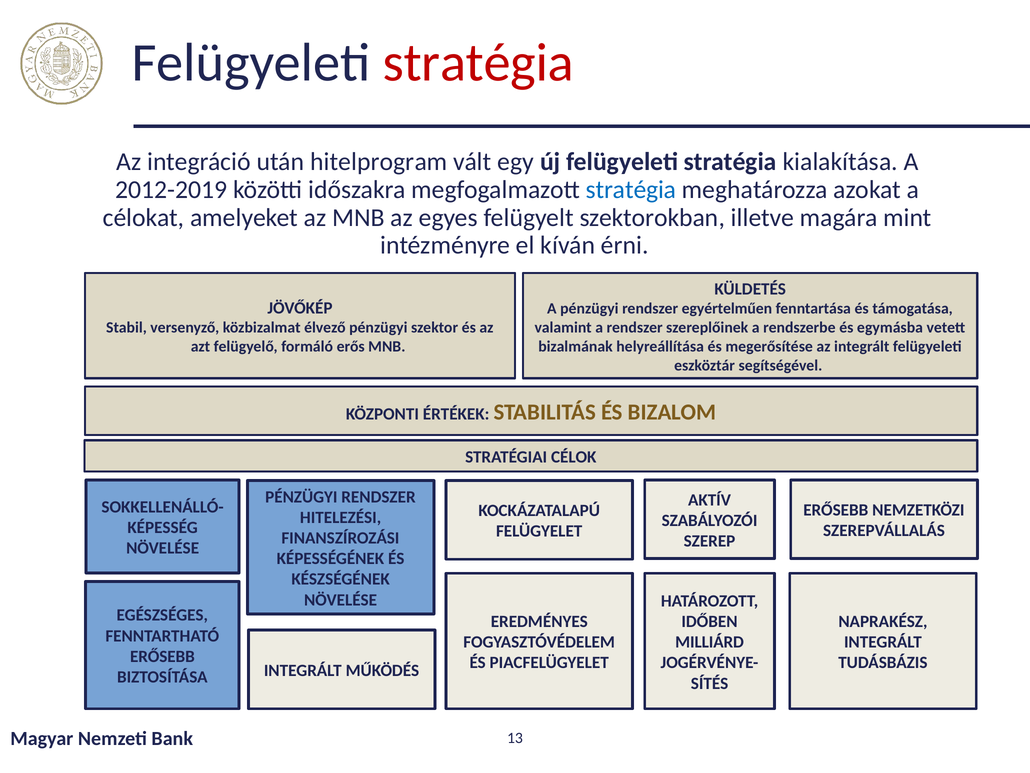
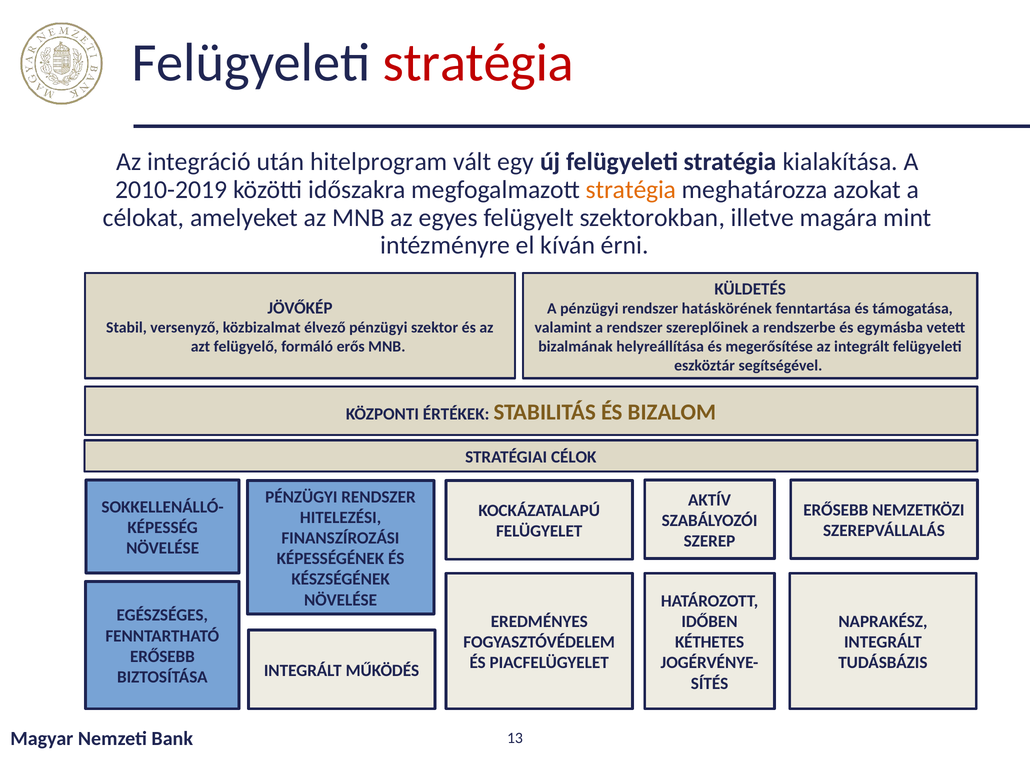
2012-2019: 2012-2019 -> 2010-2019
stratégia at (631, 190) colour: blue -> orange
egyértelműen: egyértelműen -> hatáskörének
MILLIÁRD: MILLIÁRD -> KÉTHETES
